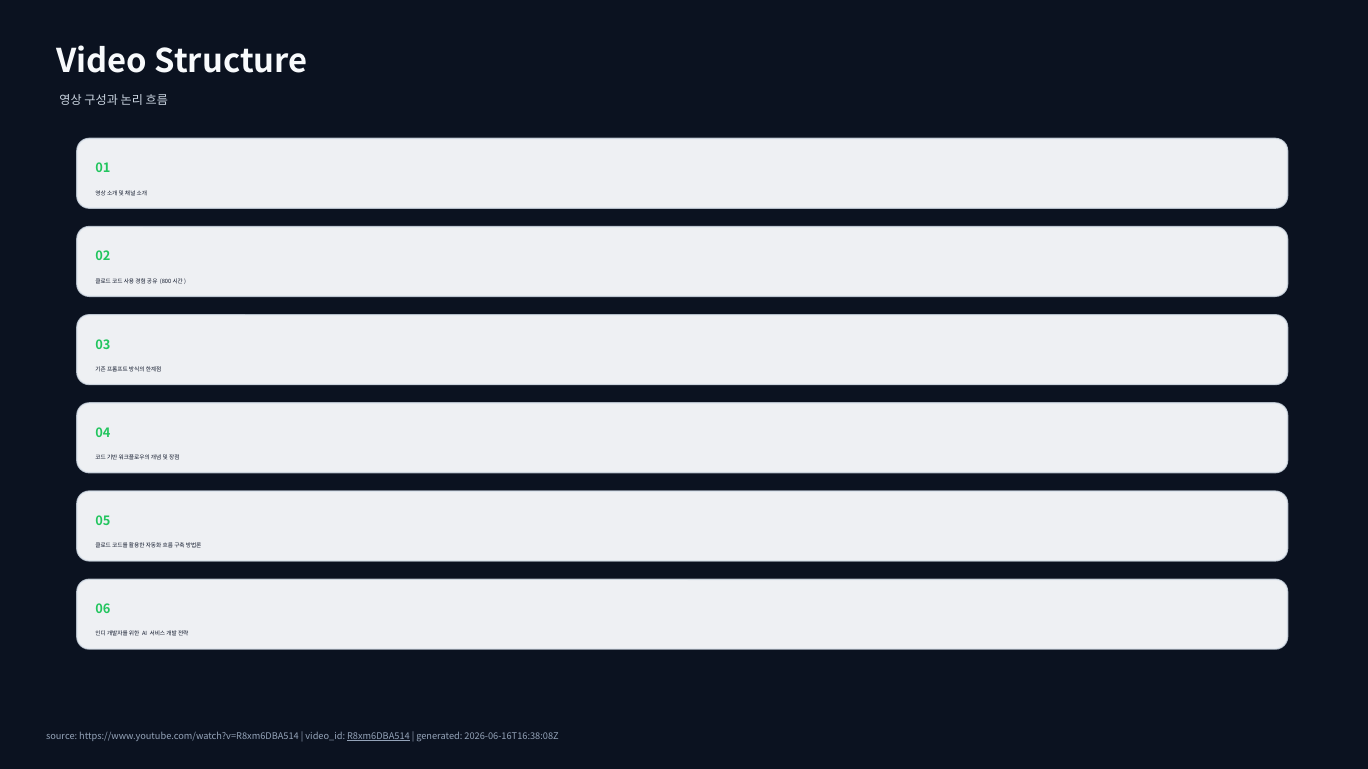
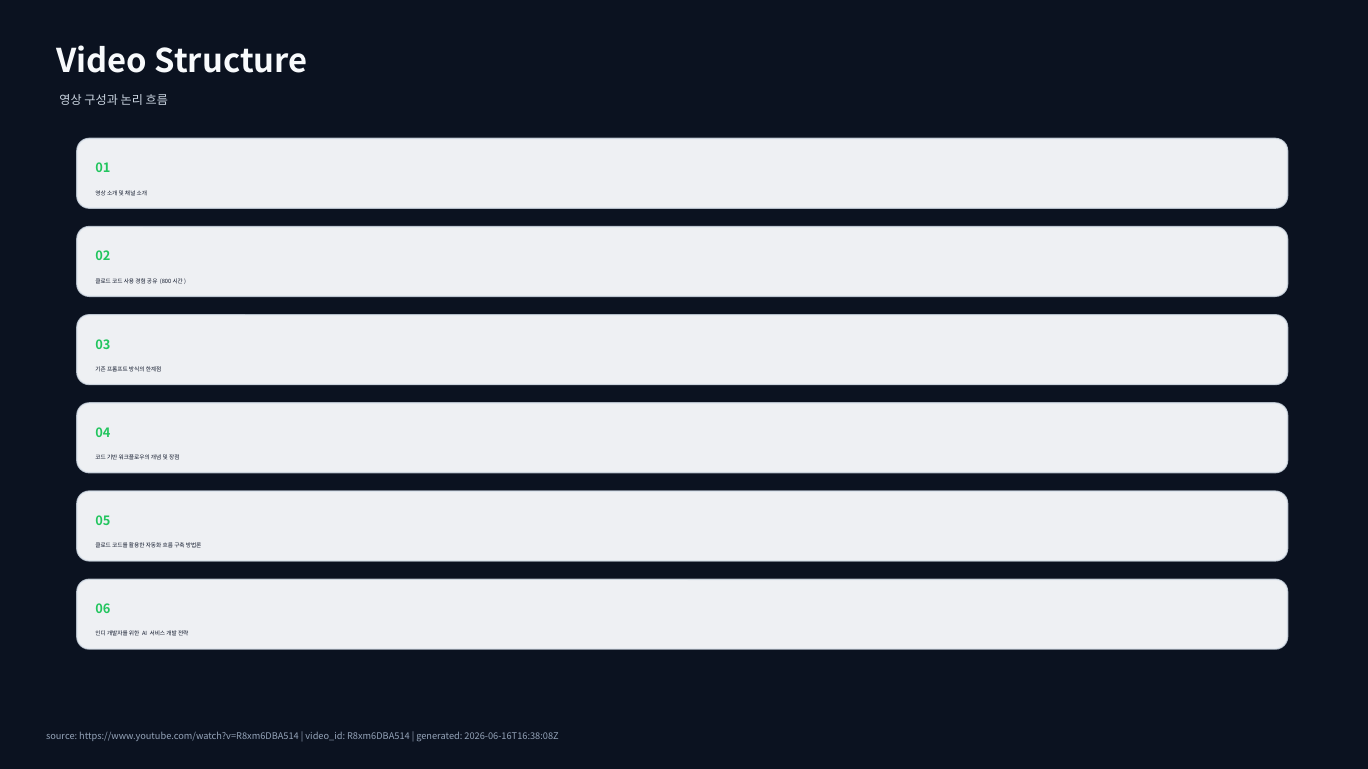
R8xm6DBA514 underline: present -> none
